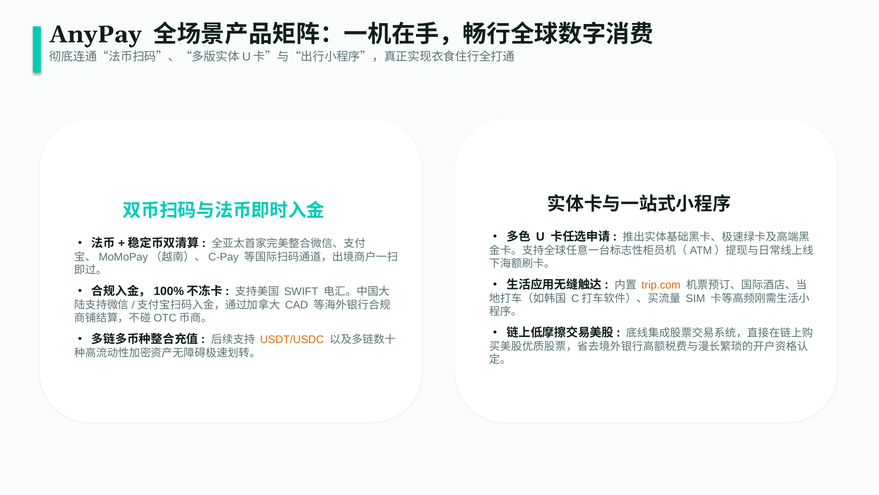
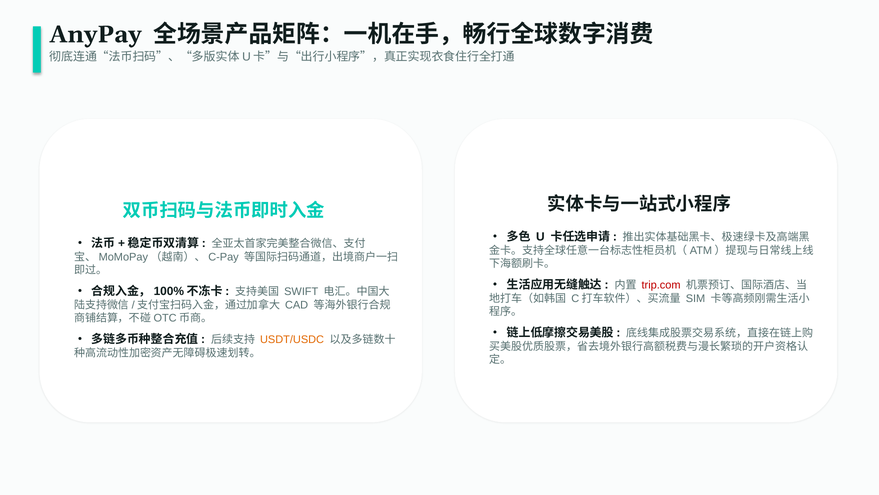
trip.com colour: orange -> red
